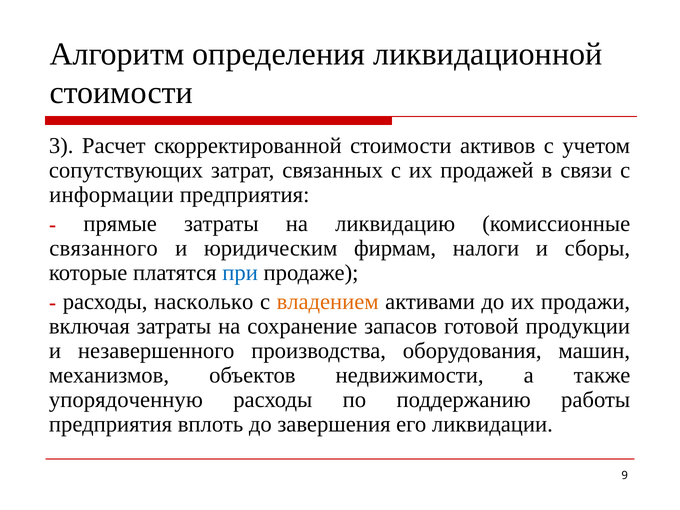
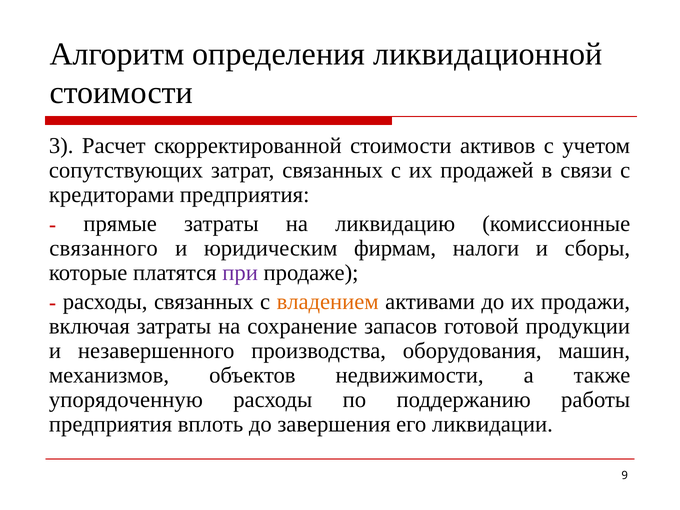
информации: информации -> кредиторами
при colour: blue -> purple
расходы насколько: насколько -> связанных
